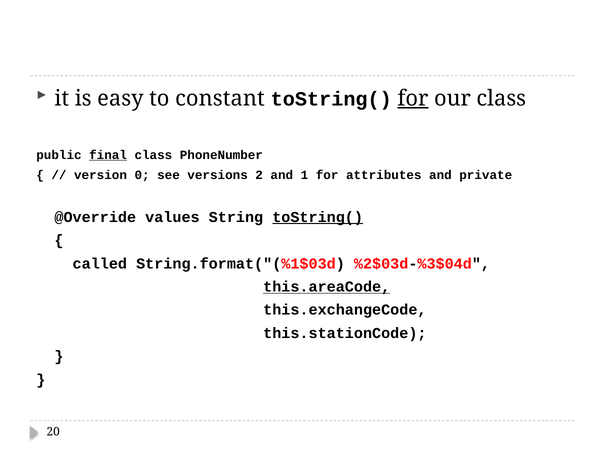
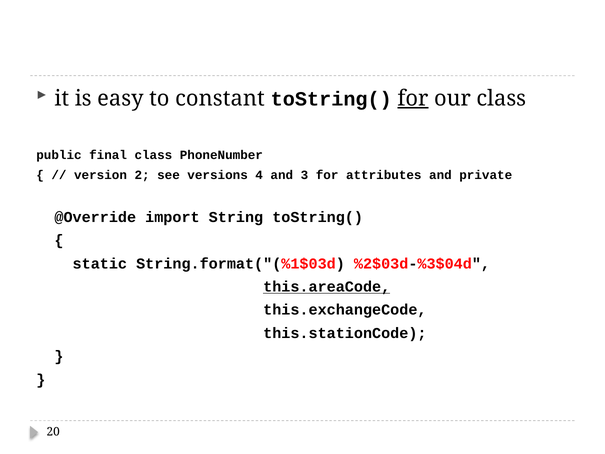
final underline: present -> none
0: 0 -> 2
2: 2 -> 4
1: 1 -> 3
values: values -> import
toString( at (318, 217) underline: present -> none
called: called -> static
